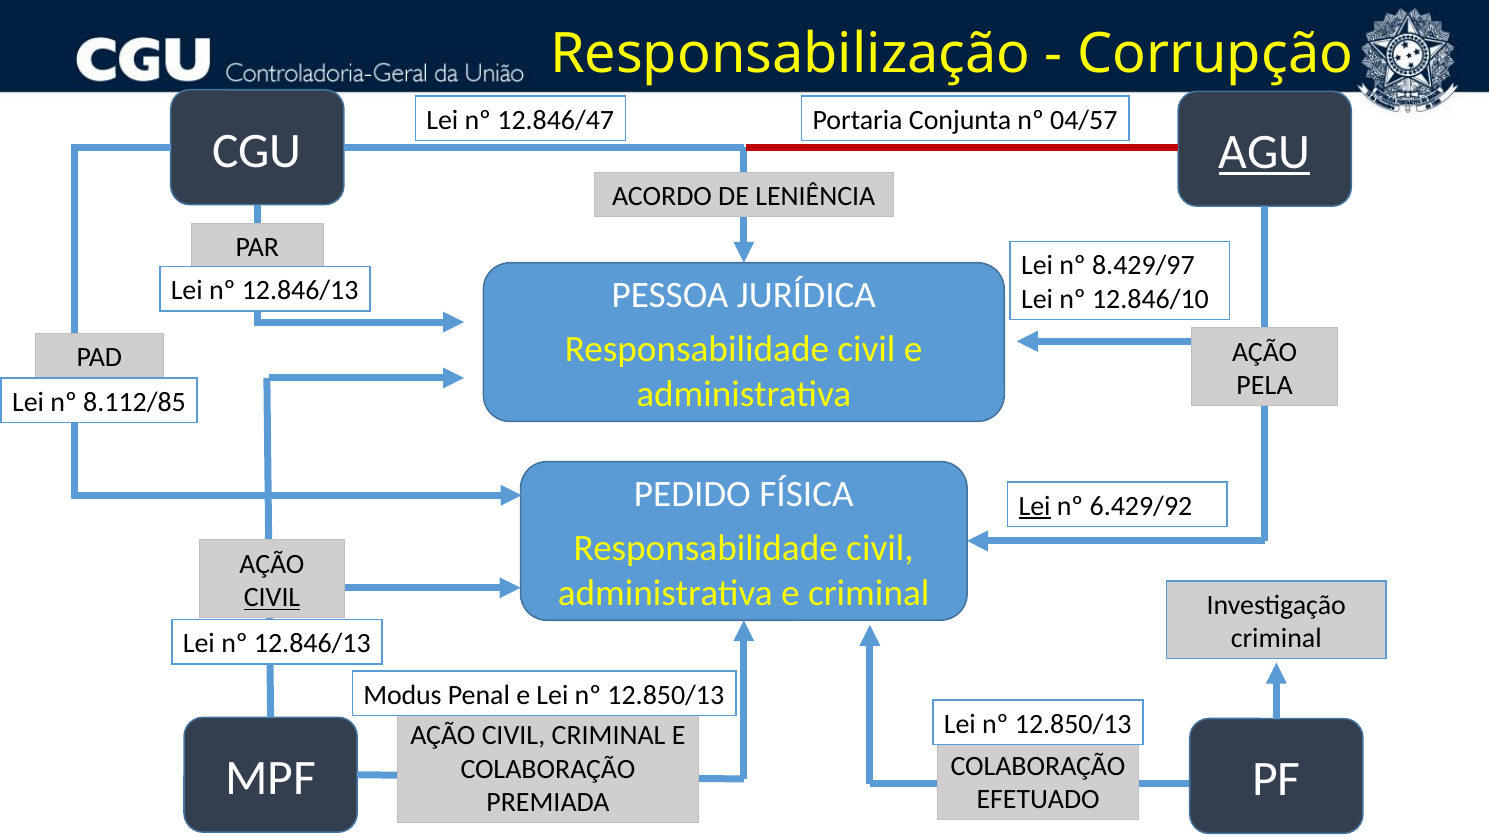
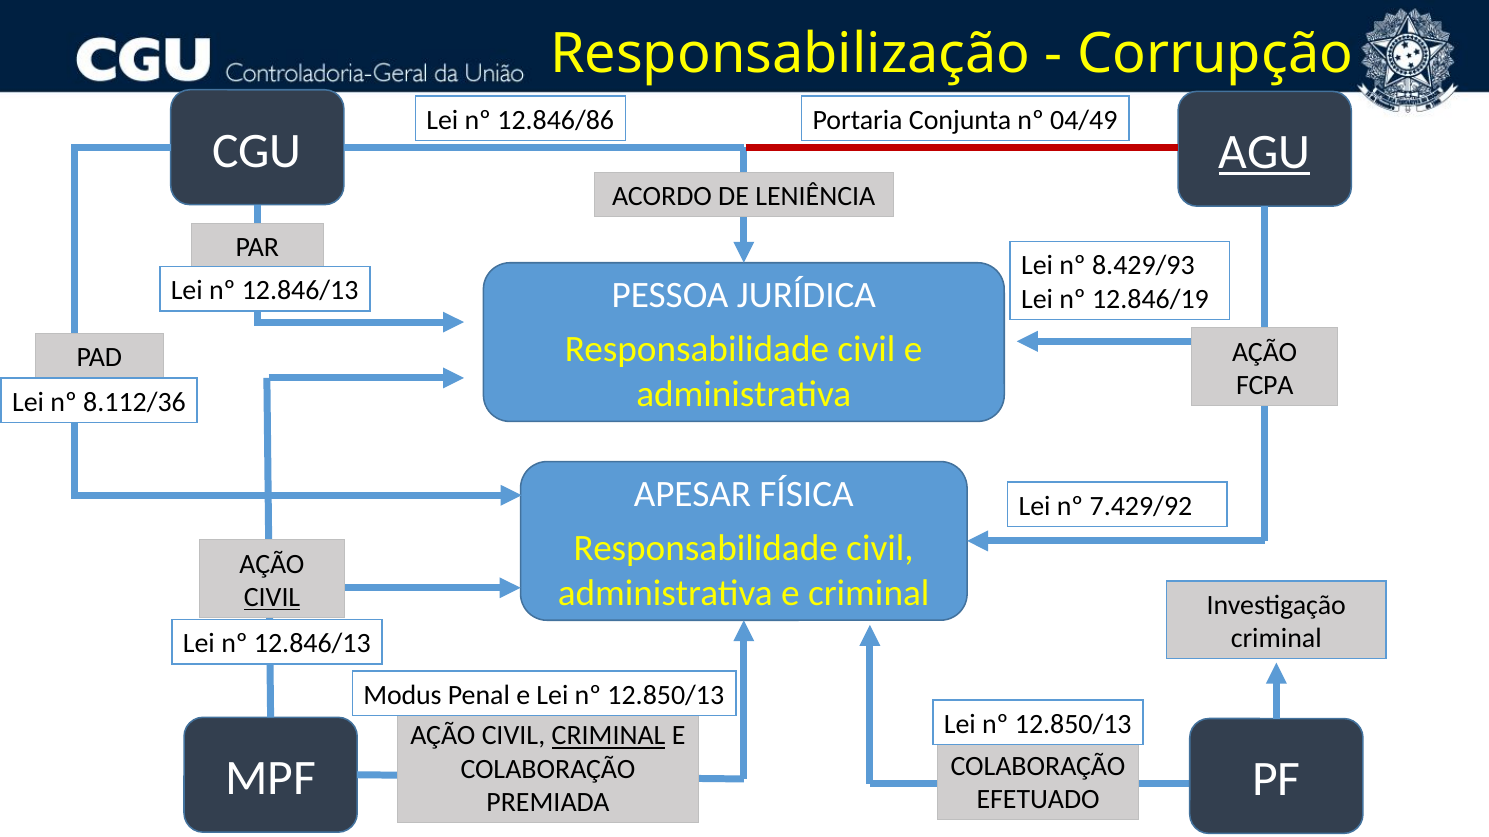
12.846/47: 12.846/47 -> 12.846/86
04/57: 04/57 -> 04/49
8.429/97: 8.429/97 -> 8.429/93
12.846/10: 12.846/10 -> 12.846/19
PELA: PELA -> FCPA
8.112/85: 8.112/85 -> 8.112/36
PEDIDO: PEDIDO -> APESAR
Lei at (1035, 507) underline: present -> none
6.429/92: 6.429/92 -> 7.429/92
CRIMINAL at (609, 736) underline: none -> present
